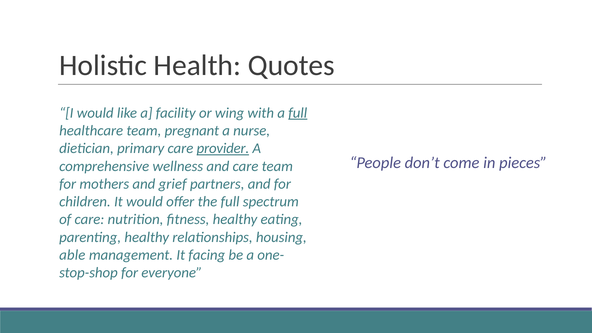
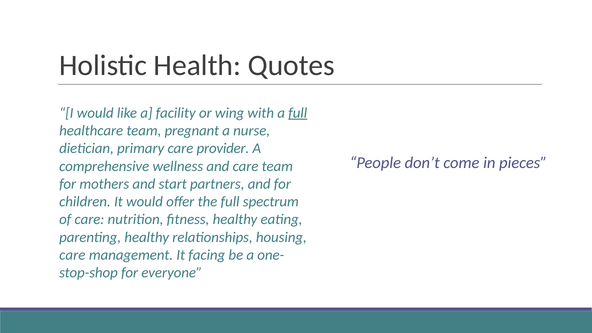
provider underline: present -> none
grief: grief -> start
able at (72, 255): able -> care
